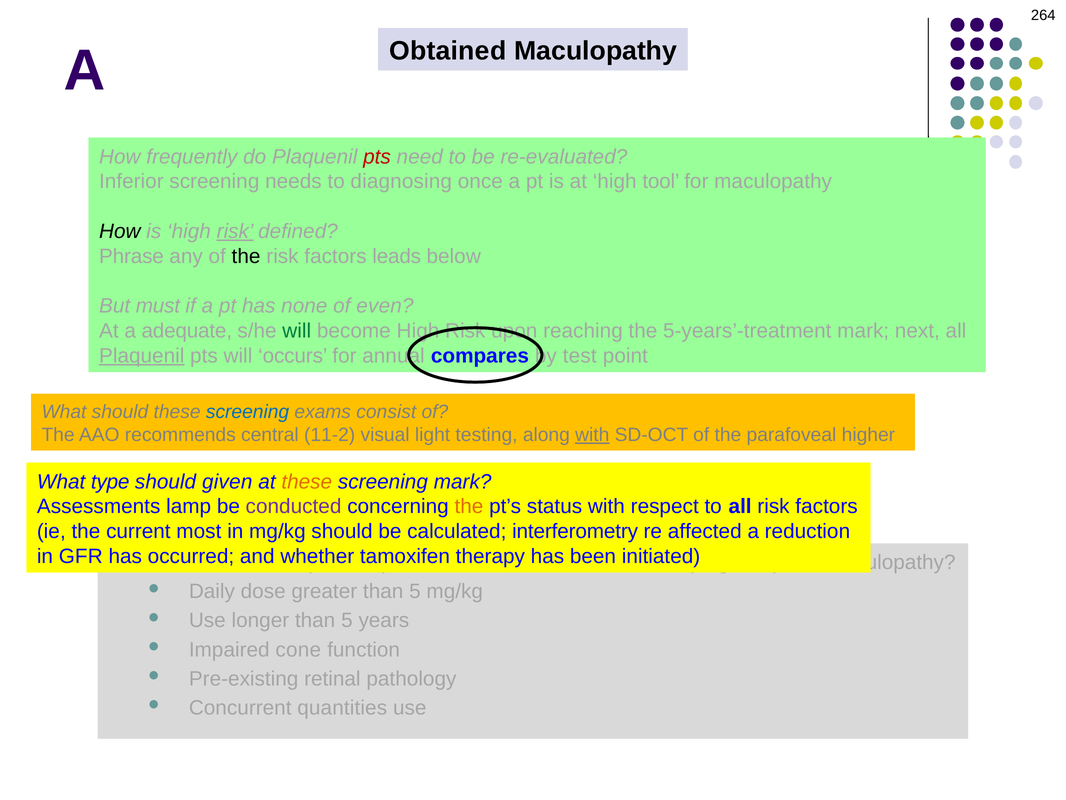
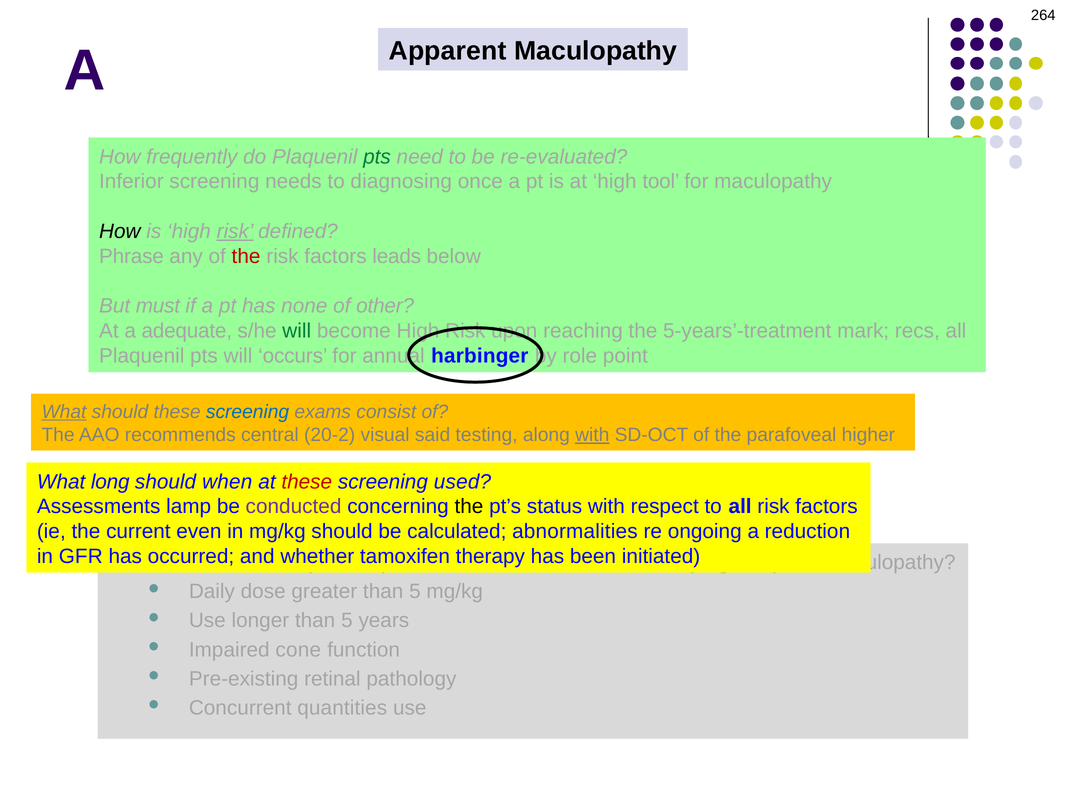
Obtained: Obtained -> Apparent
pts at (377, 157) colour: red -> green
the at (246, 256) colour: black -> red
even: even -> other
next: next -> recs
Plaquenil at (142, 356) underline: present -> none
compares: compares -> harbinger
test: test -> role
What at (64, 412) underline: none -> present
11-2: 11-2 -> 20-2
light: light -> said
type: type -> long
given: given -> when
these at (307, 481) colour: orange -> red
screening mark: mark -> used
the at (469, 506) colour: orange -> black
most: most -> even
interferometry: interferometry -> abnormalities
affected: affected -> ongoing
